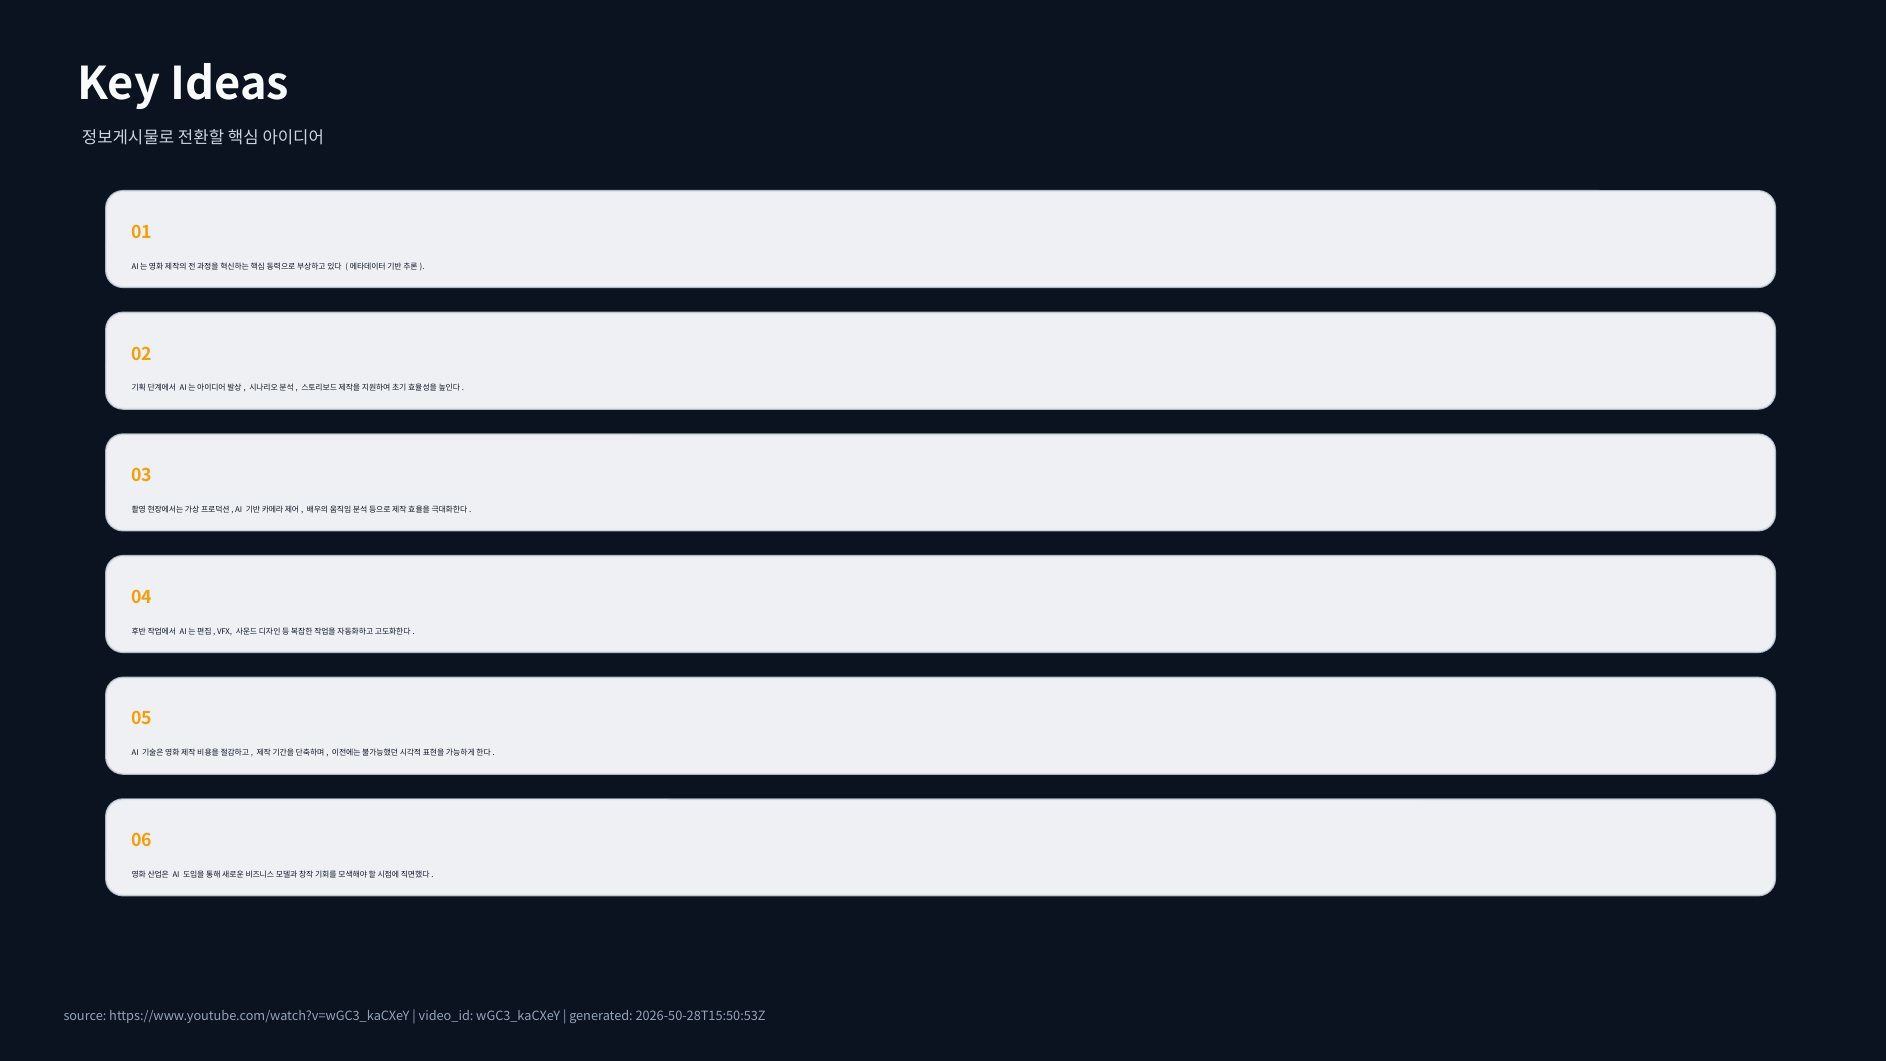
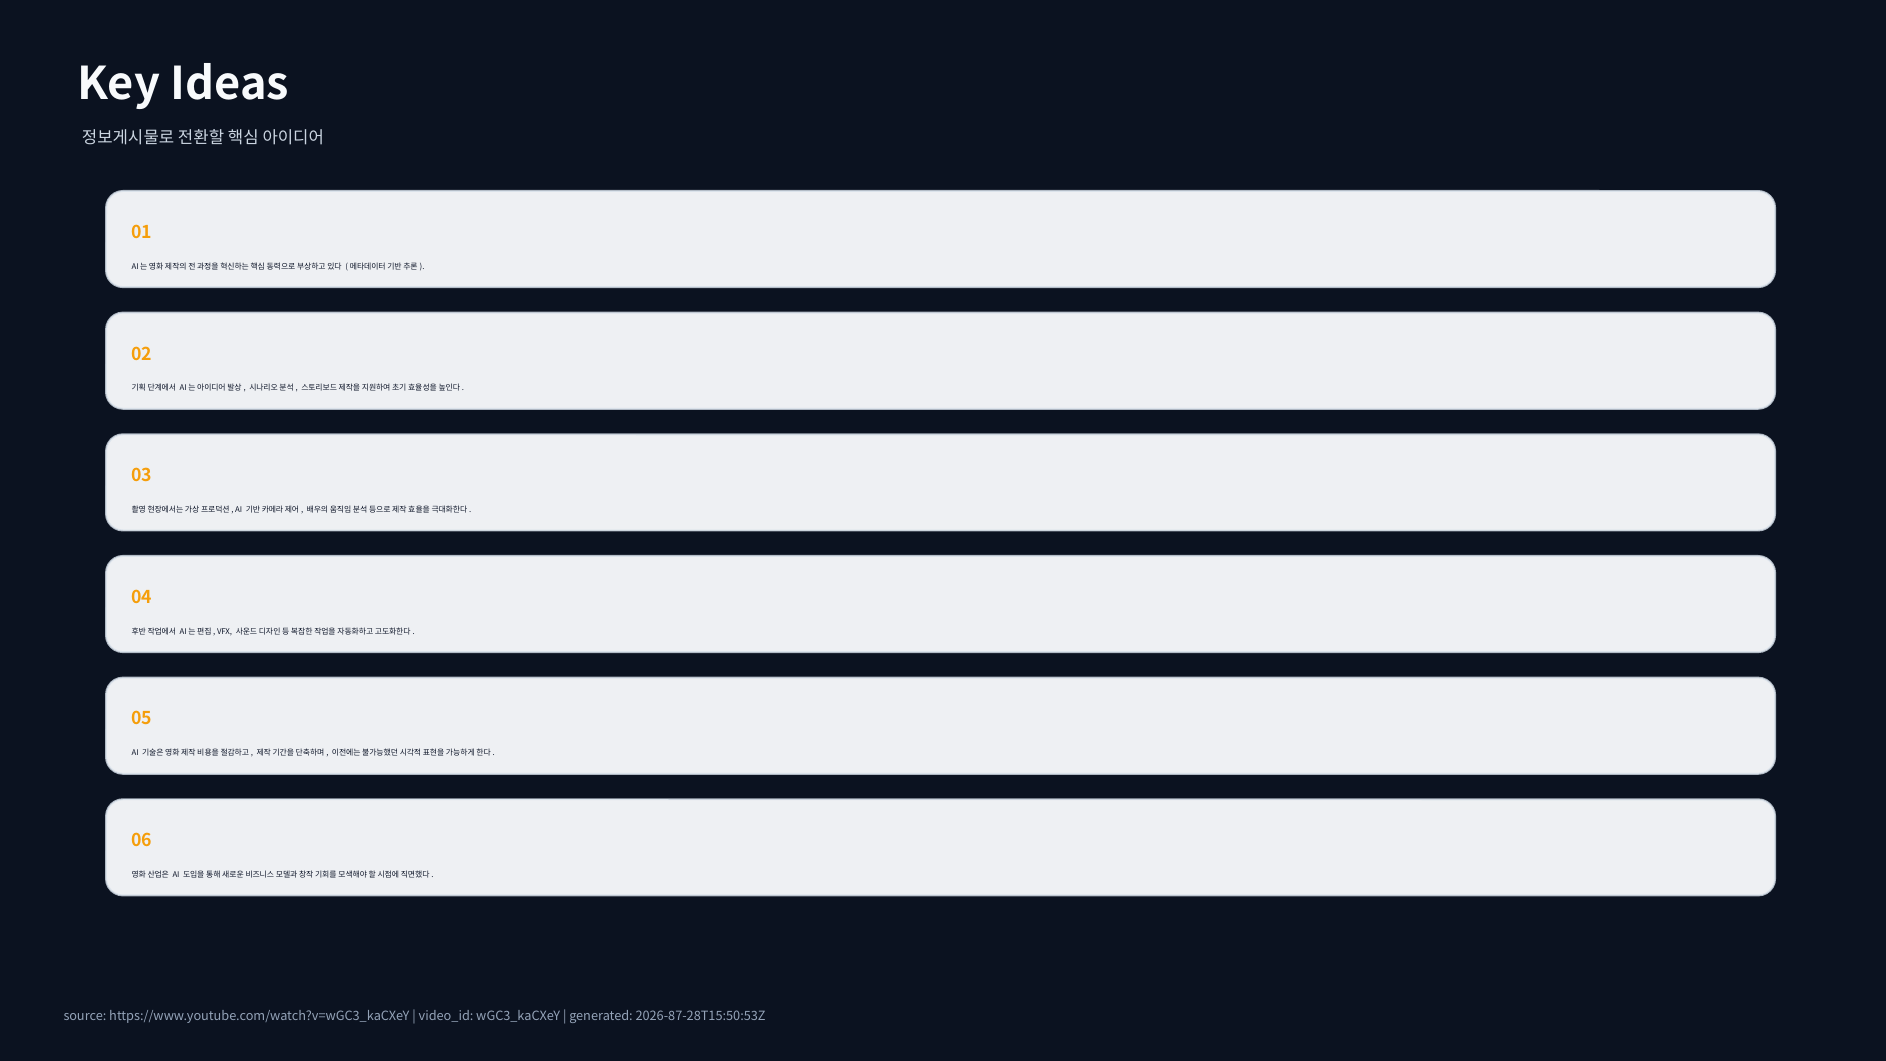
2026-50-28T15:50:53Z: 2026-50-28T15:50:53Z -> 2026-87-28T15:50:53Z
